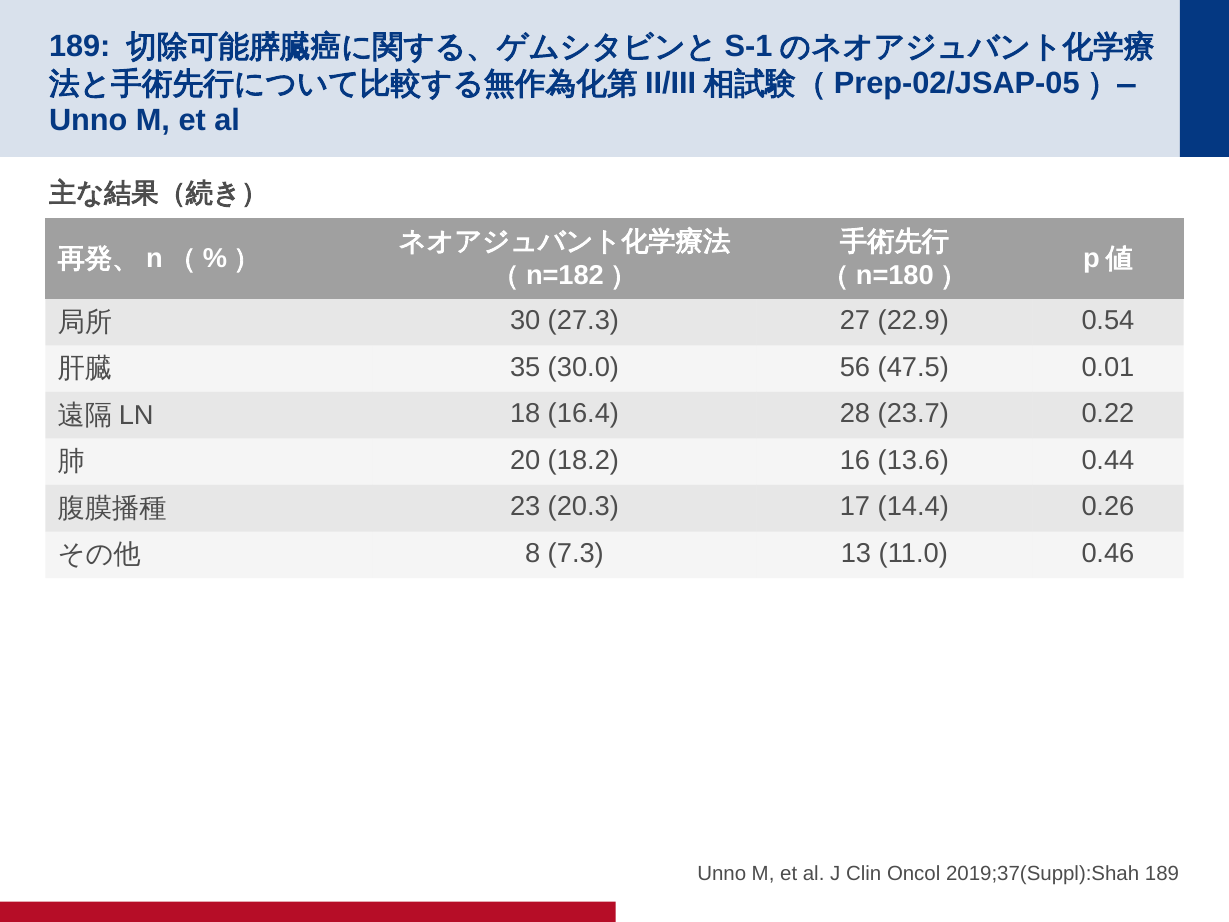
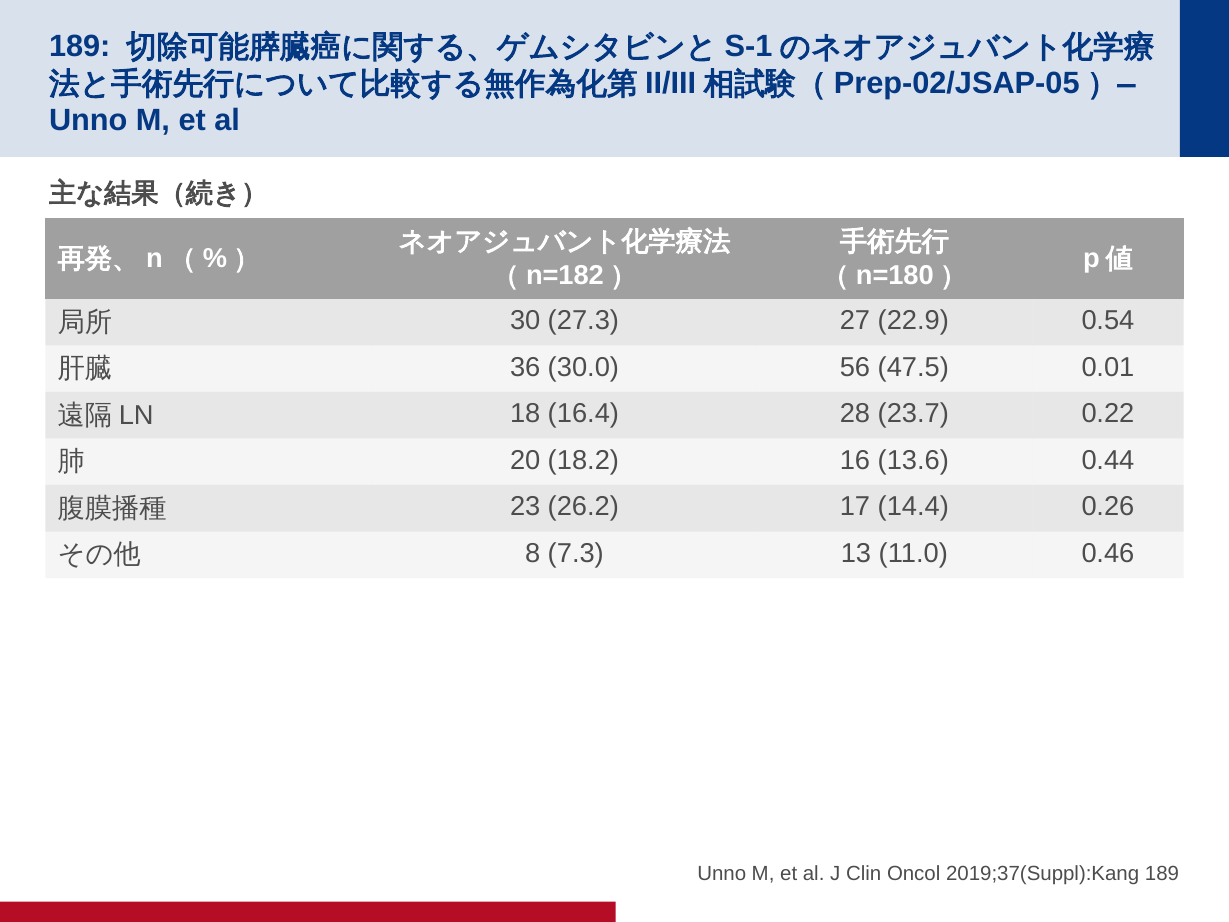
35: 35 -> 36
20.3: 20.3 -> 26.2
2019;37(Suppl):Shah: 2019;37(Suppl):Shah -> 2019;37(Suppl):Kang
